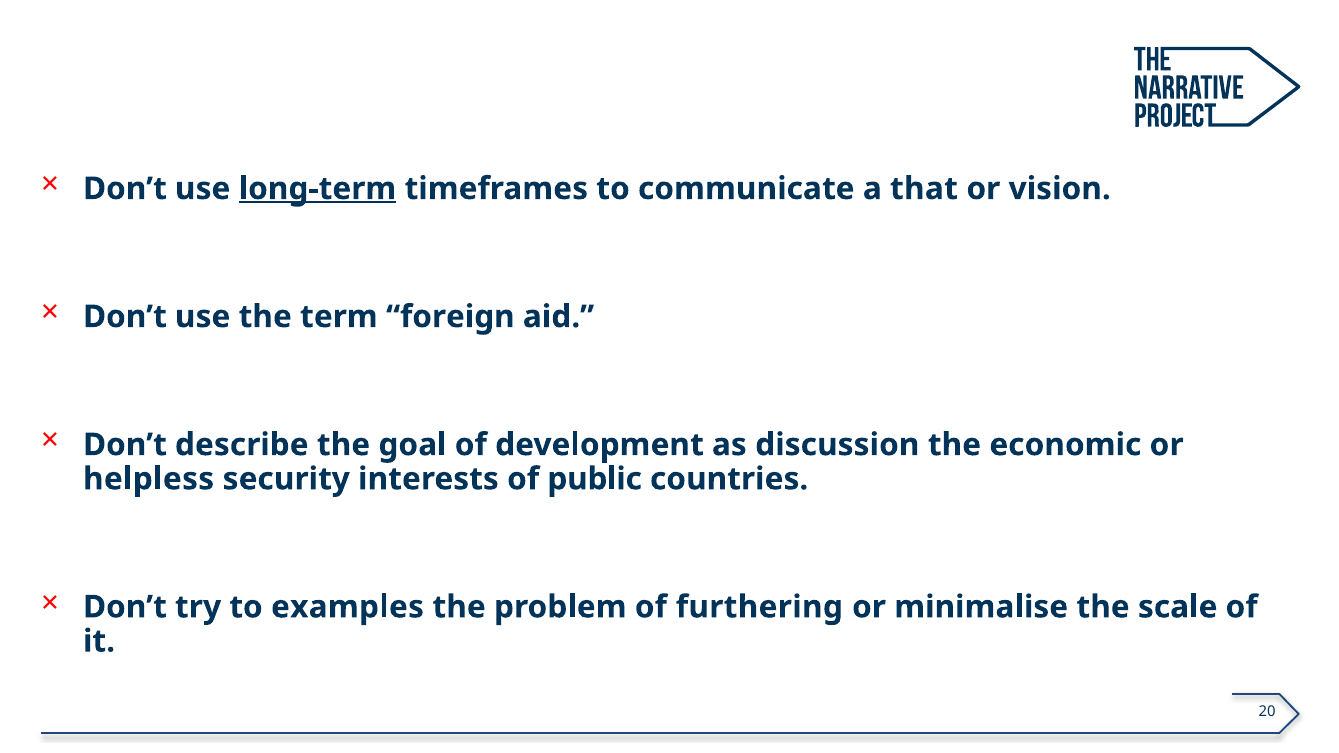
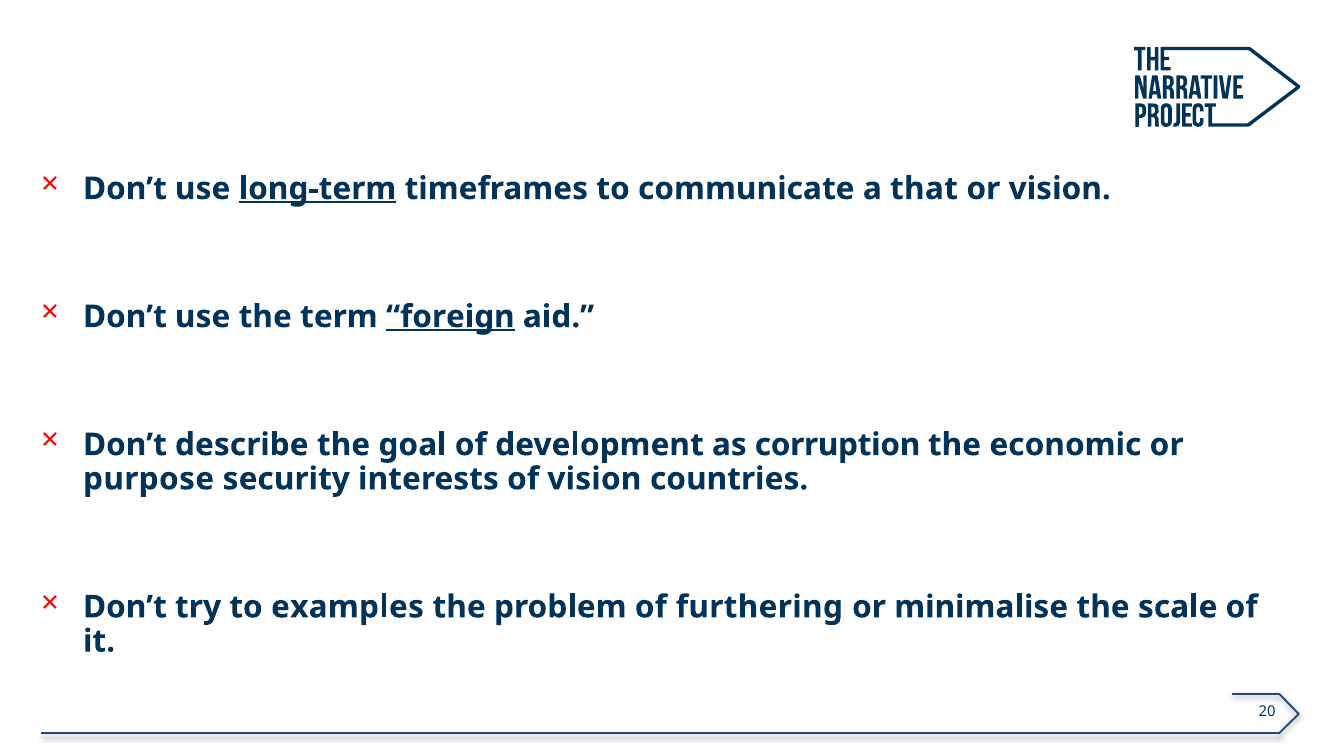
foreign underline: none -> present
discussion: discussion -> corruption
helpless: helpless -> purpose
of public: public -> vision
